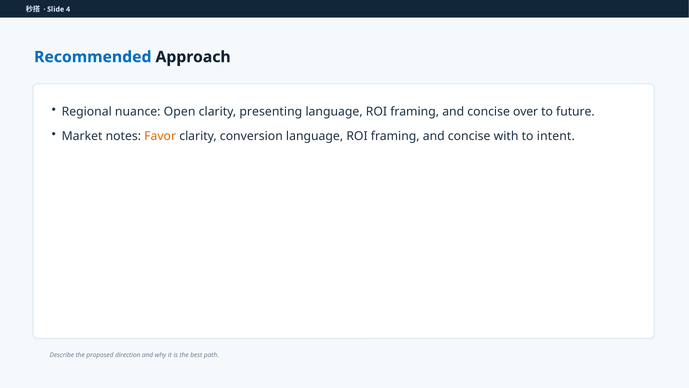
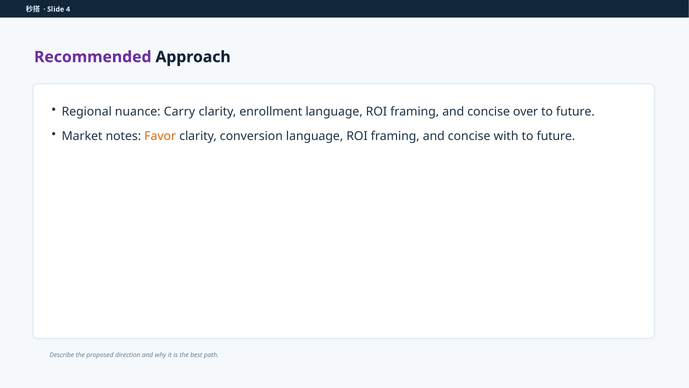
Recommended colour: blue -> purple
Open: Open -> Carry
presenting: presenting -> enrollment
intent at (556, 136): intent -> future
